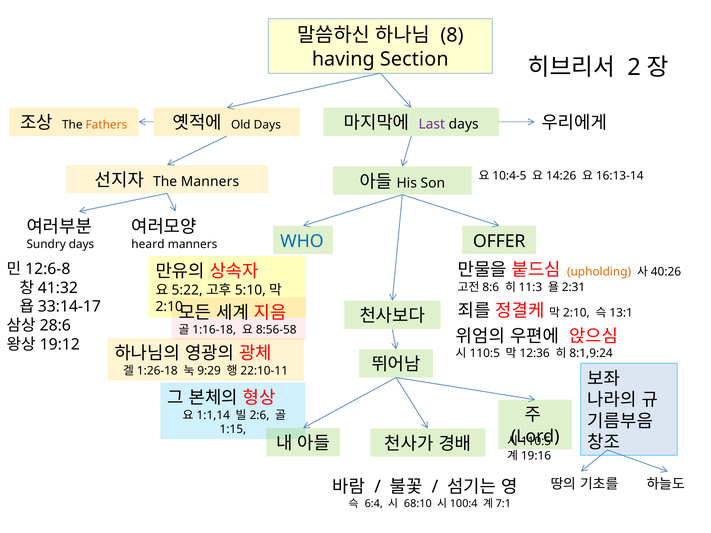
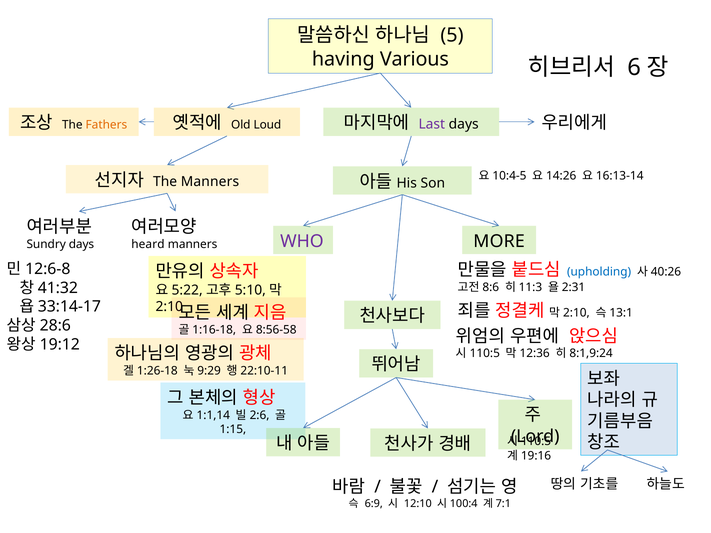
8: 8 -> 5
Section: Section -> Various
2: 2 -> 6
Old Days: Days -> Loud
WHO colour: blue -> purple
OFFER: OFFER -> MORE
upholding colour: orange -> blue
6:4: 6:4 -> 6:9
68:10: 68:10 -> 12:10
